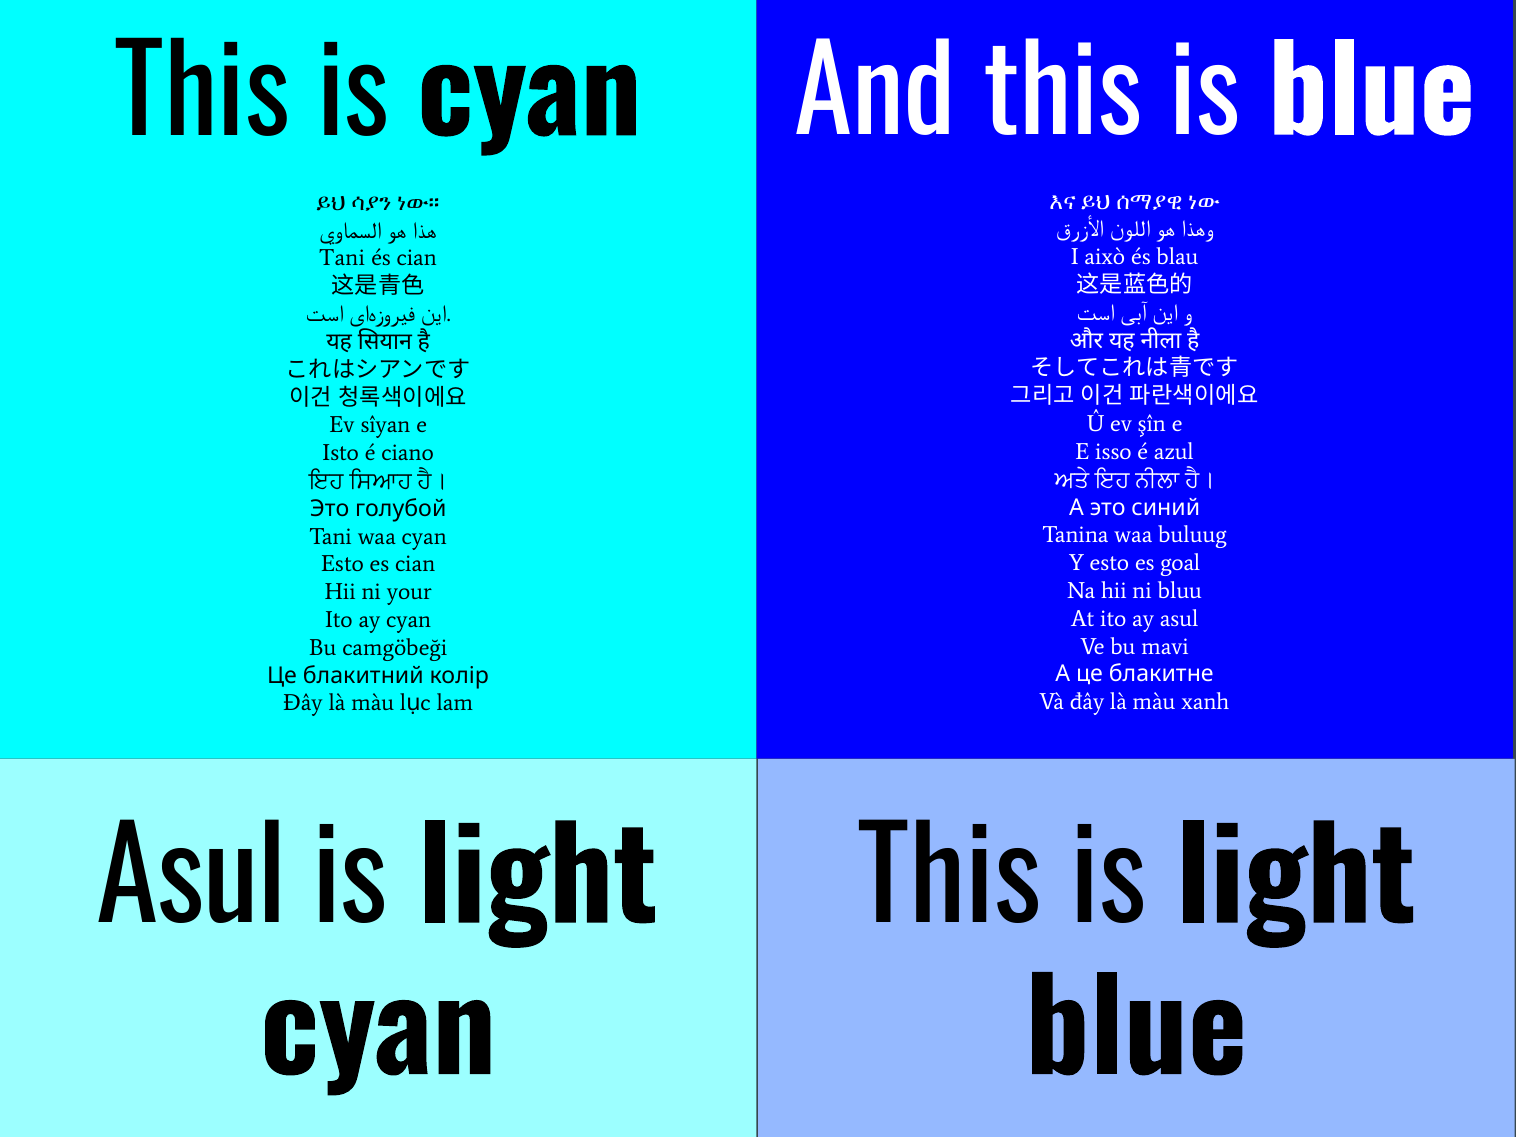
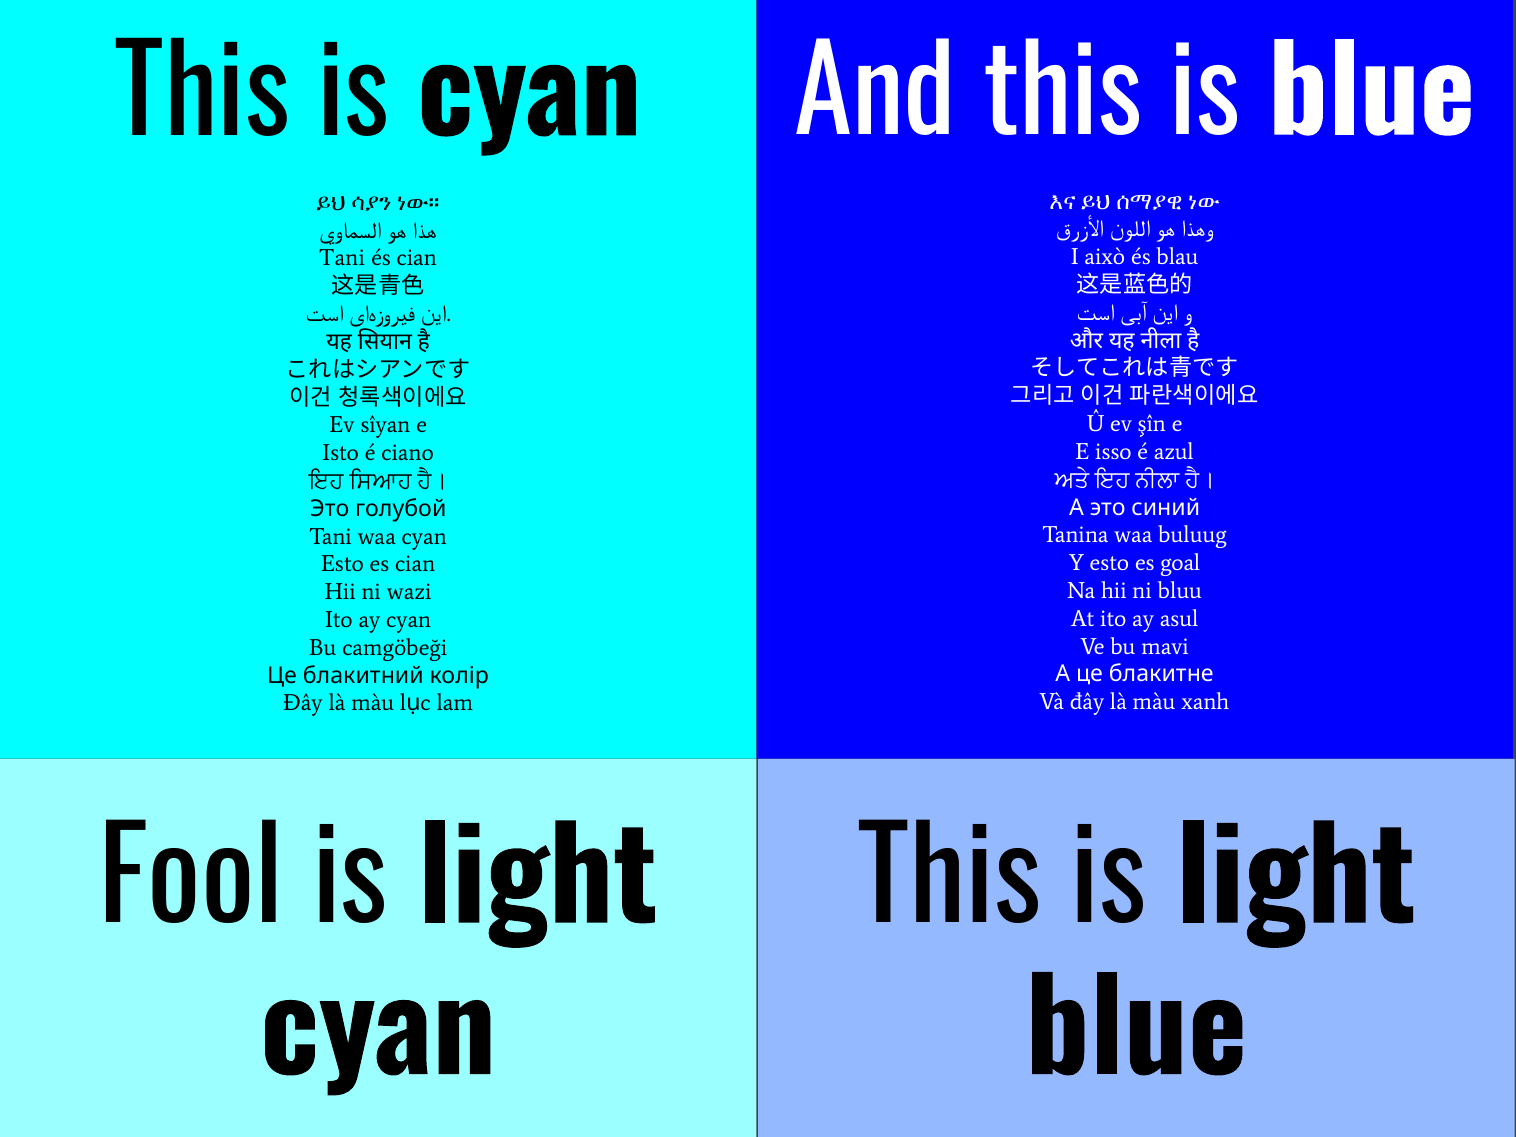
your: your -> wazi
Asul at (192, 881): Asul -> Fool
